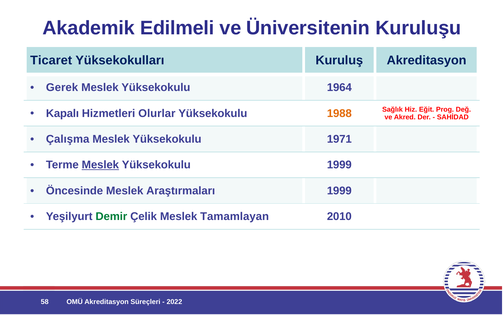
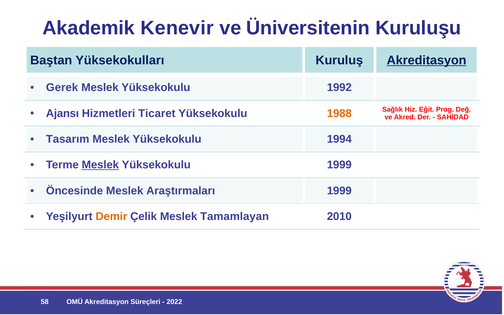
Edilmeli: Edilmeli -> Kenevir
Ticaret: Ticaret -> Baştan
Akreditasyon at (427, 60) underline: none -> present
1964: 1964 -> 1992
Kapalı: Kapalı -> Ajansı
Olurlar: Olurlar -> Ticaret
Çalışma: Çalışma -> Tasarım
1971: 1971 -> 1994
Demir colour: green -> orange
